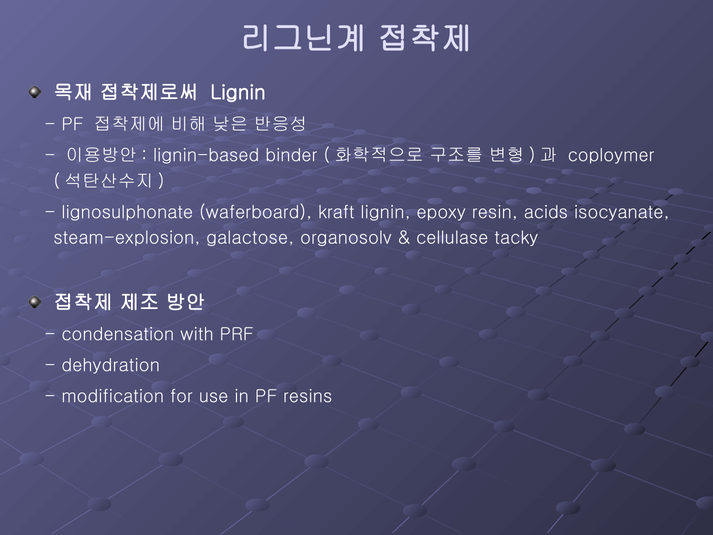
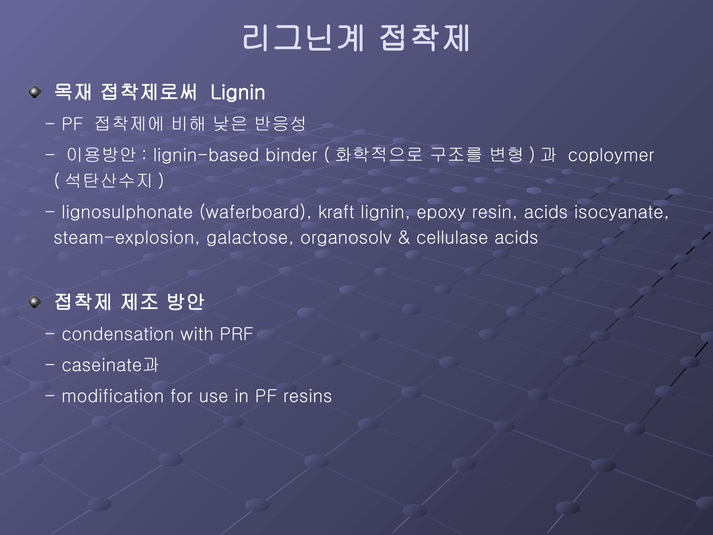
cellulase tacky: tacky -> acids
dehydration: dehydration -> caseinate과
